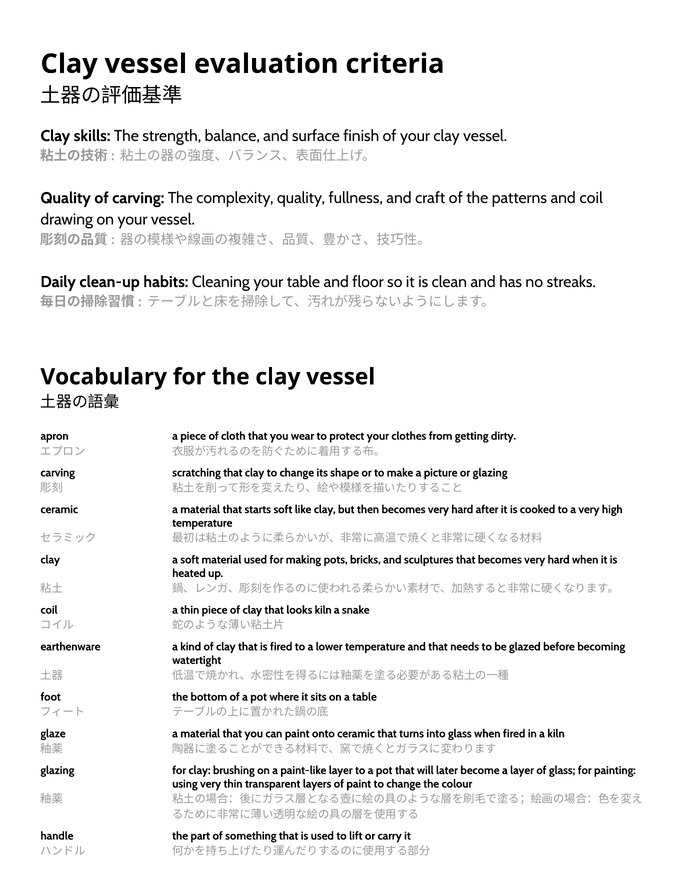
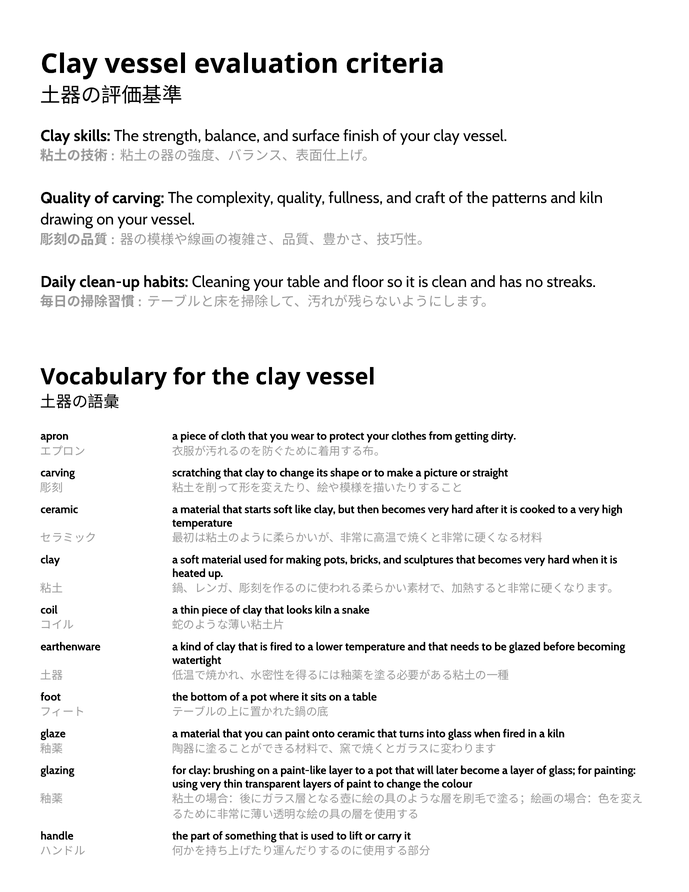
and coil: coil -> kiln
or glazing: glazing -> straight
